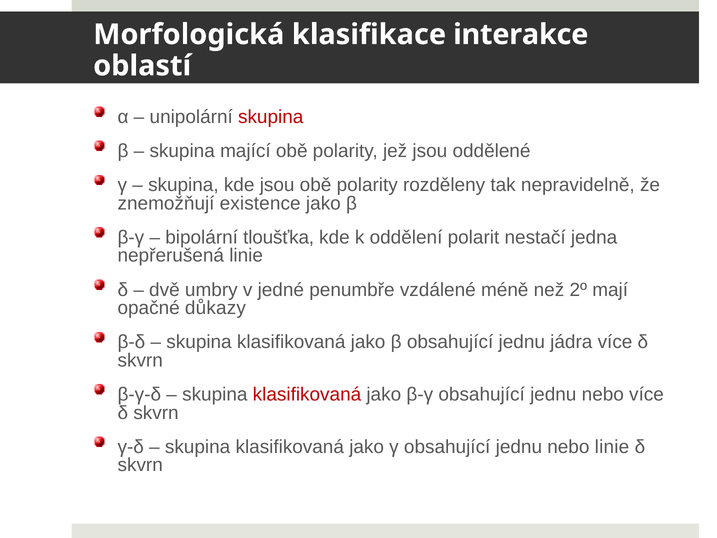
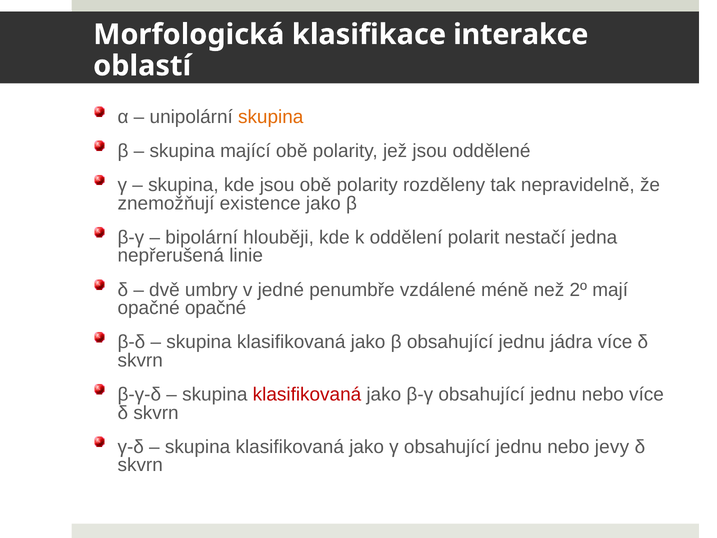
skupina at (271, 117) colour: red -> orange
tloušťka: tloušťka -> hlouběji
opačné důkazy: důkazy -> opačné
nebo linie: linie -> jevy
